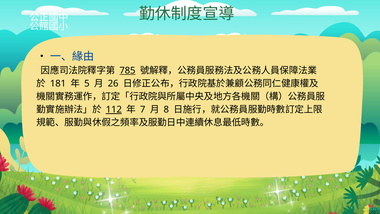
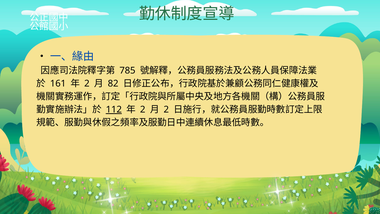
785 underline: present -> none
181: 181 -> 161
5 at (87, 83): 5 -> 2
26: 26 -> 82
7 at (143, 109): 7 -> 2
8 at (166, 109): 8 -> 2
